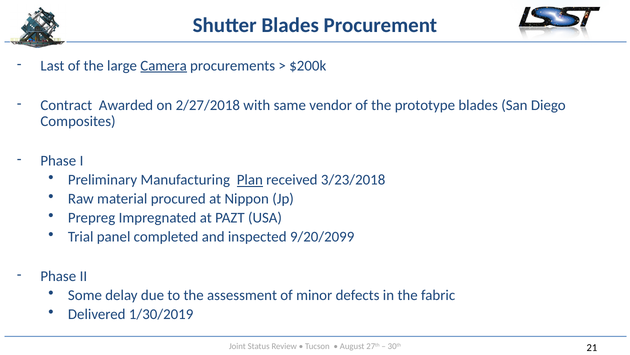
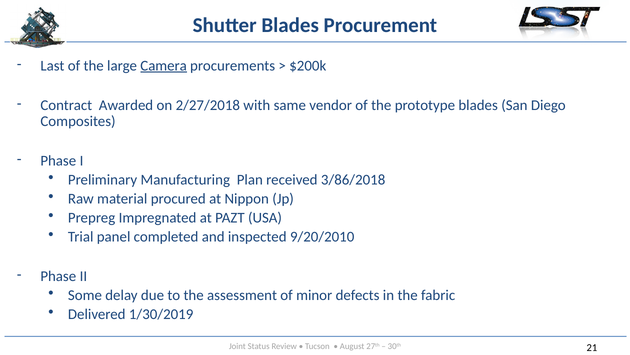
Plan underline: present -> none
3/23/2018: 3/23/2018 -> 3/86/2018
9/20/2099: 9/20/2099 -> 9/20/2010
